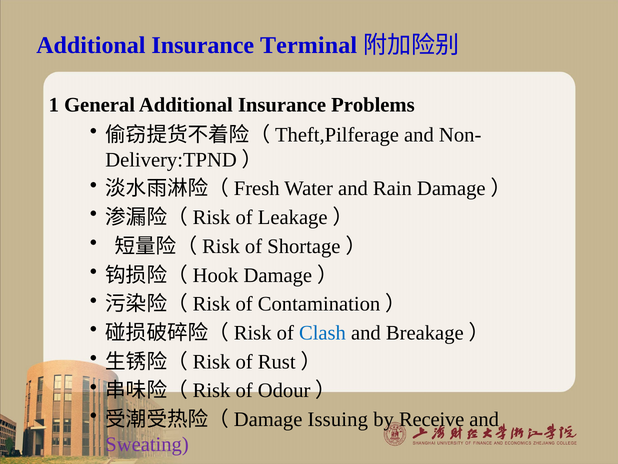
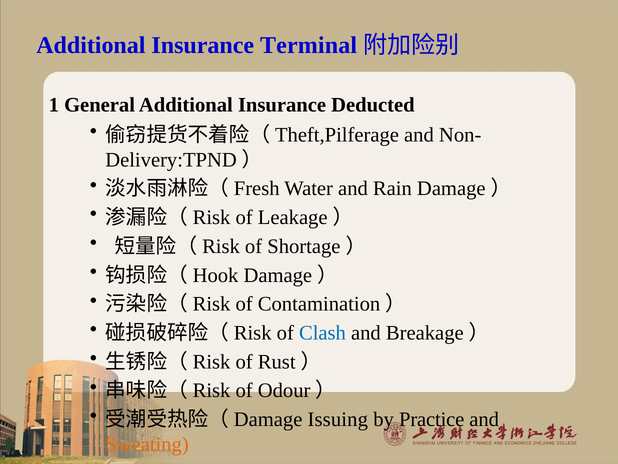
Problems: Problems -> Deducted
Receive: Receive -> Practice
Sweating colour: purple -> orange
